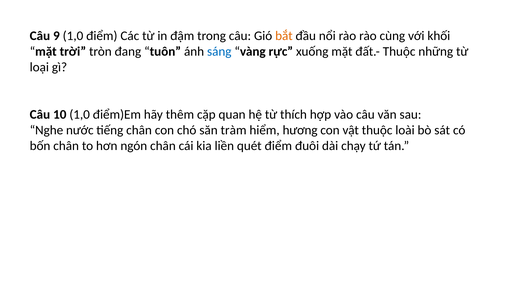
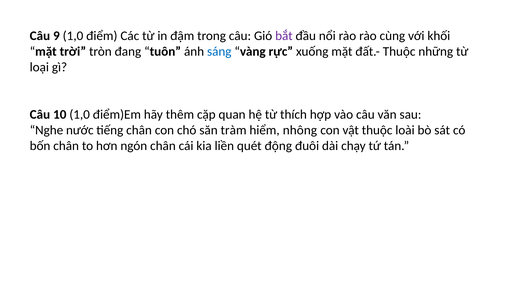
bắt colour: orange -> purple
hương: hương -> nhông
quét điểm: điểm -> động
